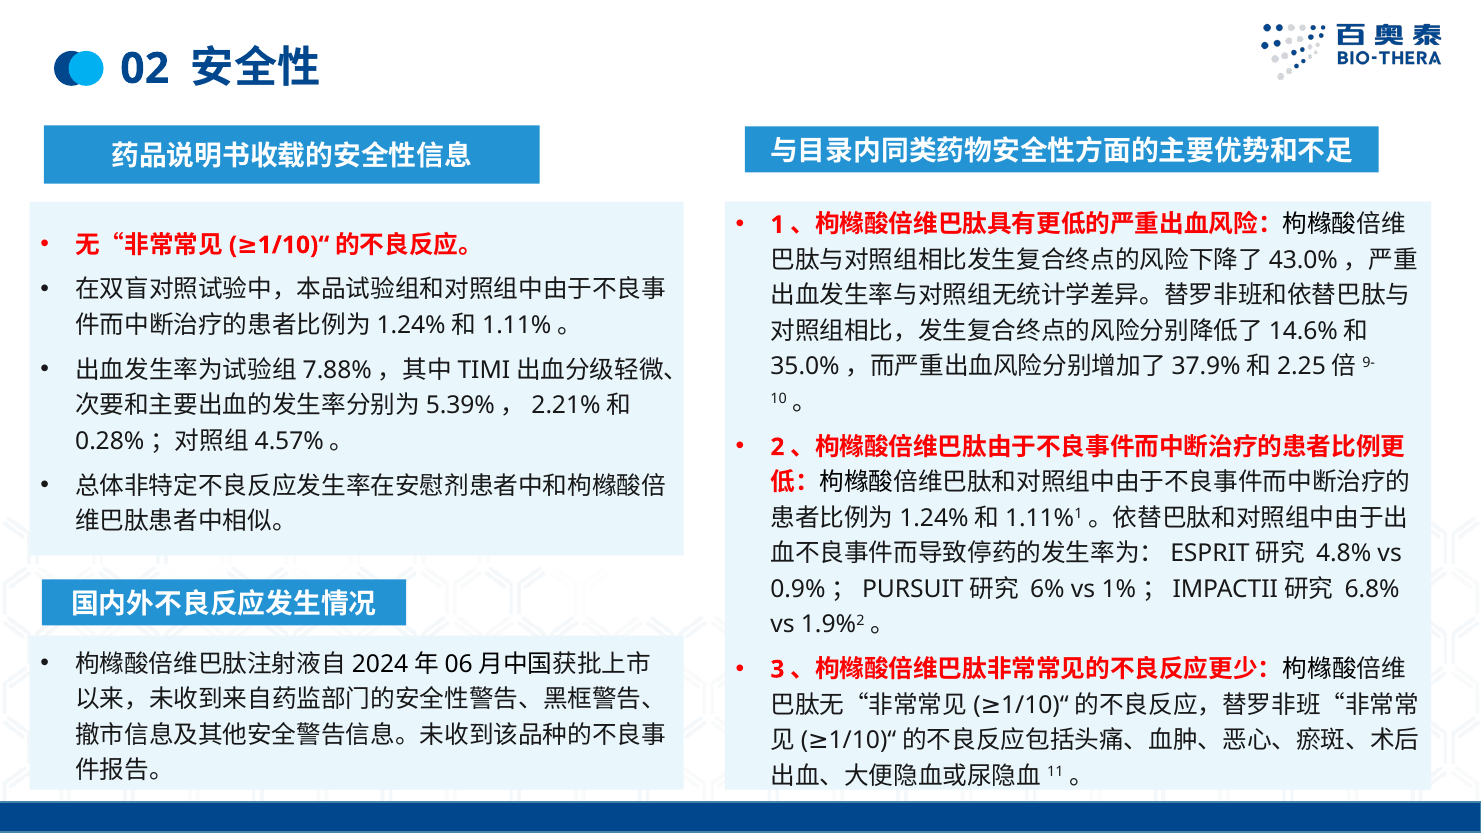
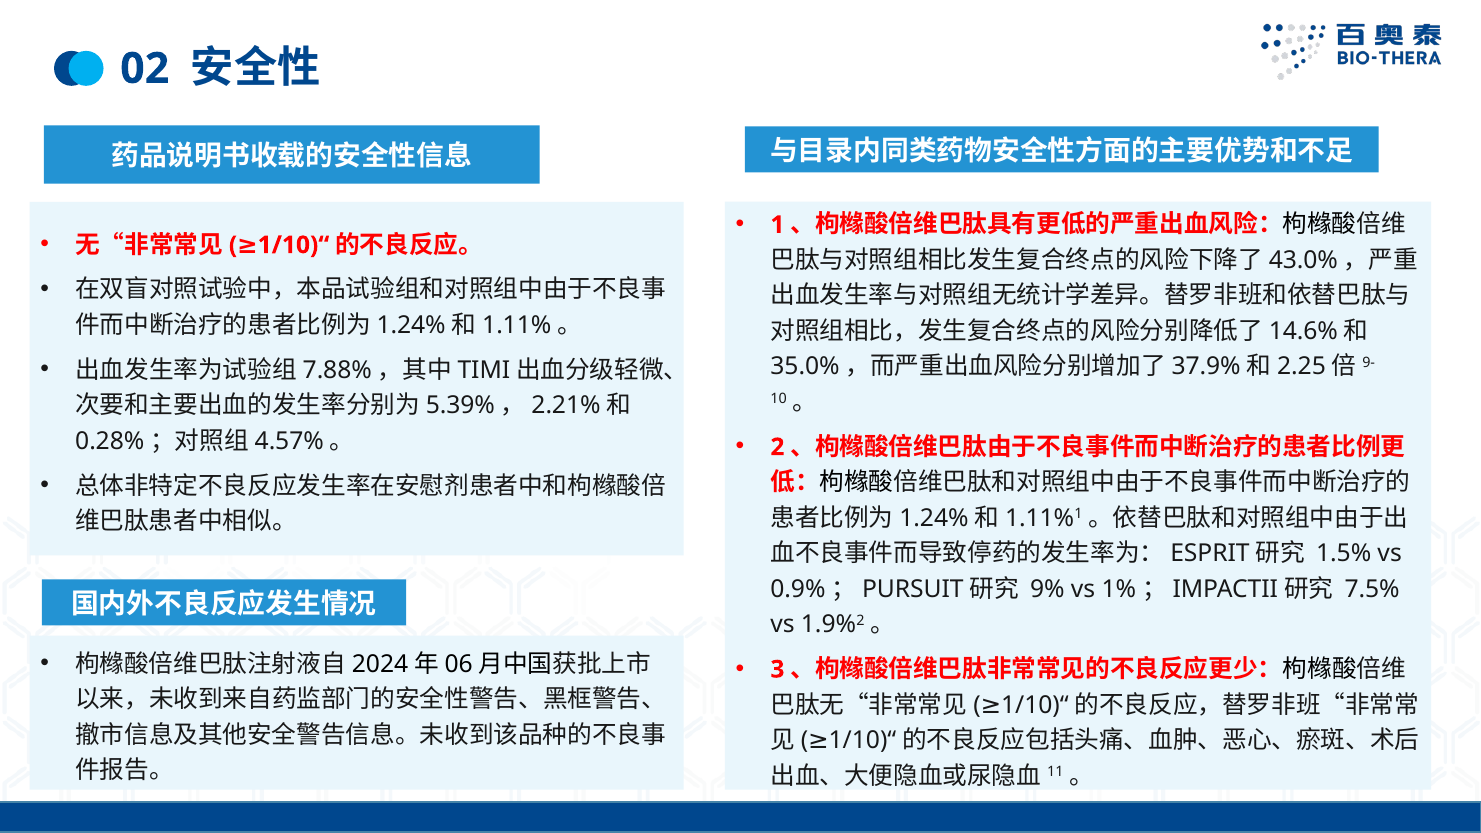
4.8%: 4.8% -> 1.5%
6%: 6% -> 9%
6.8%: 6.8% -> 7.5%
